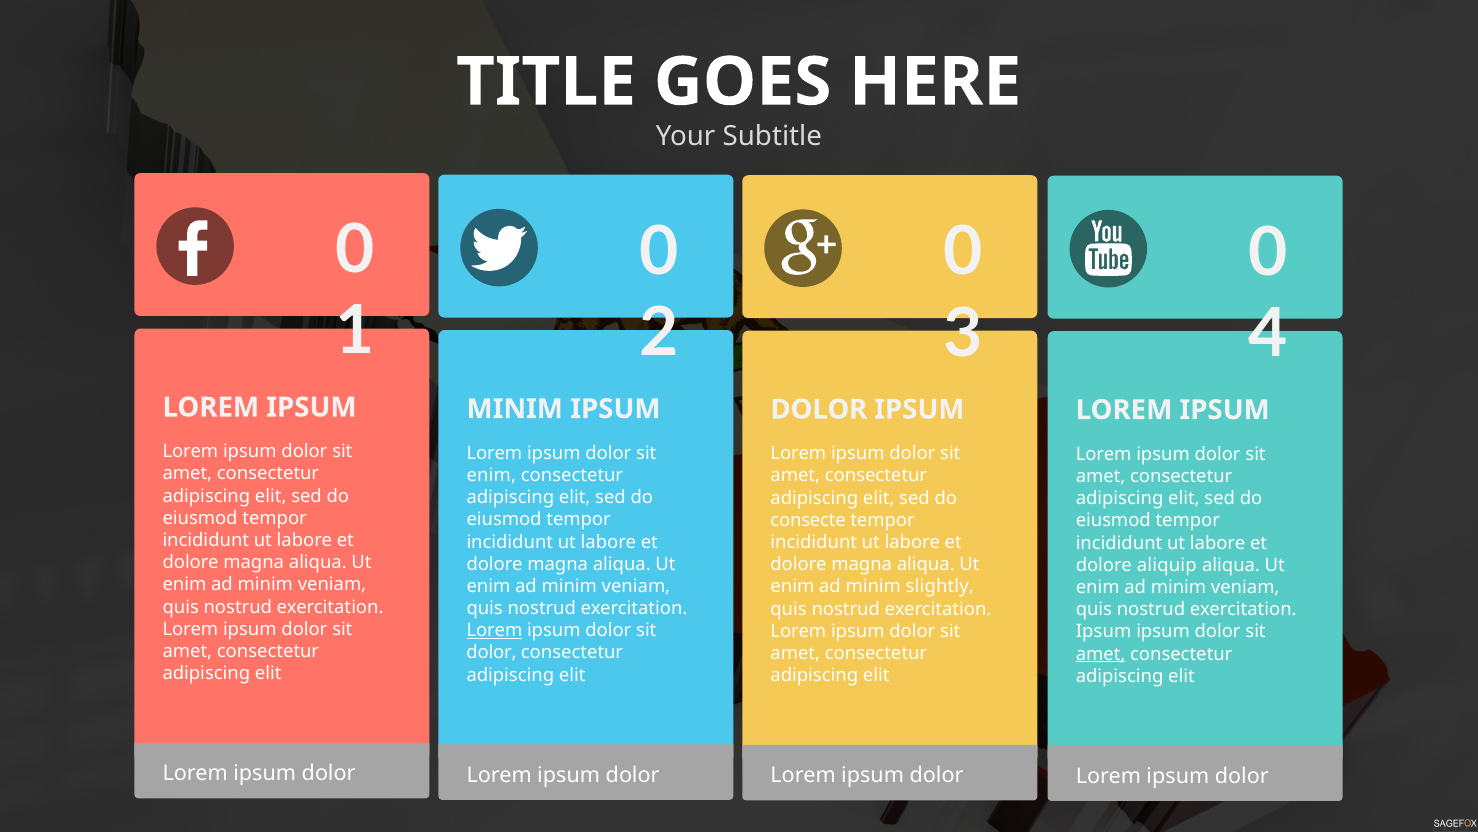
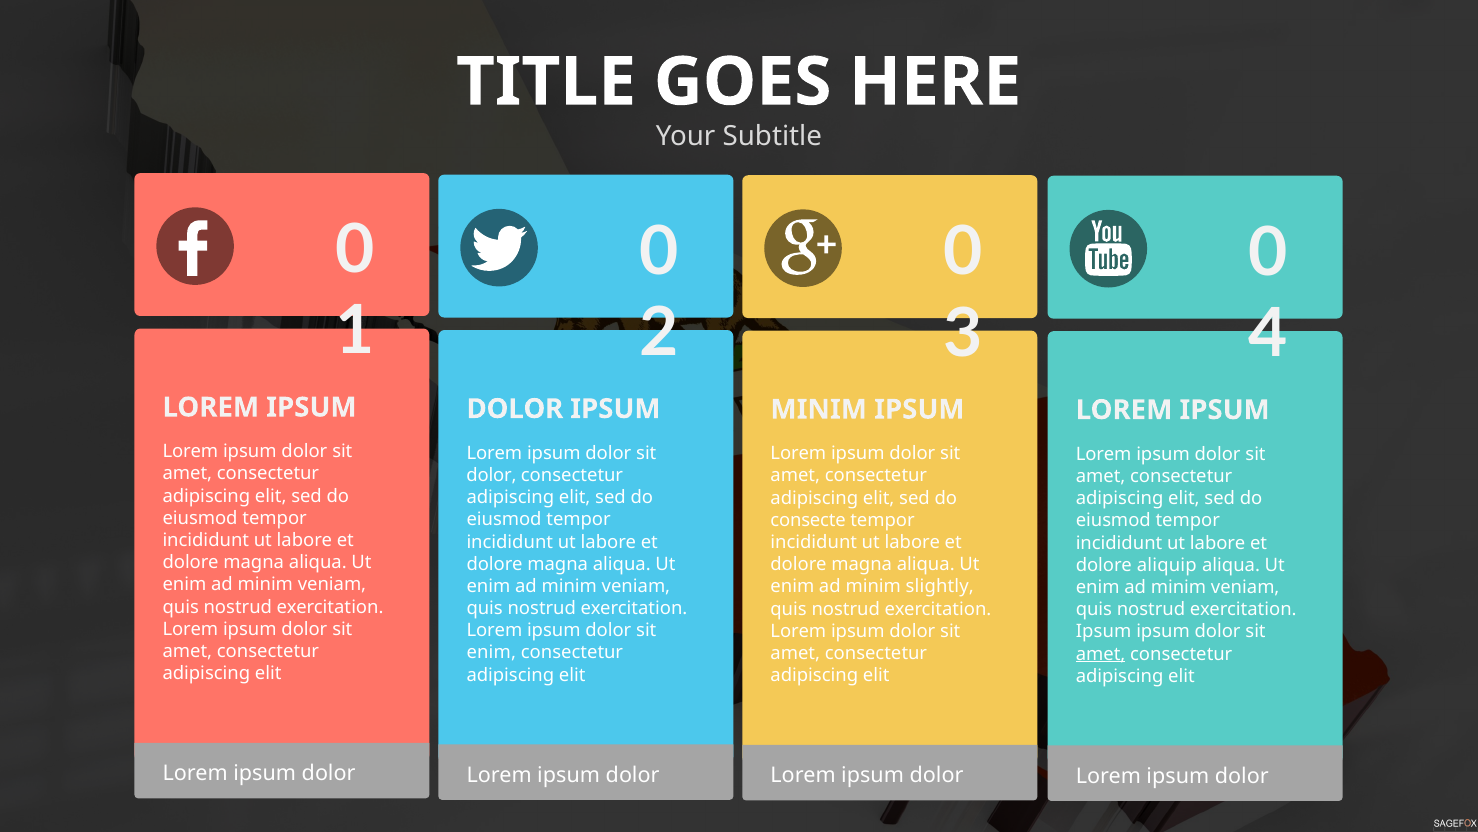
MINIM at (515, 409): MINIM -> DOLOR
DOLOR at (819, 409): DOLOR -> MINIM
enim at (491, 475): enim -> dolor
Lorem at (494, 630) underline: present -> none
dolor at (491, 652): dolor -> enim
